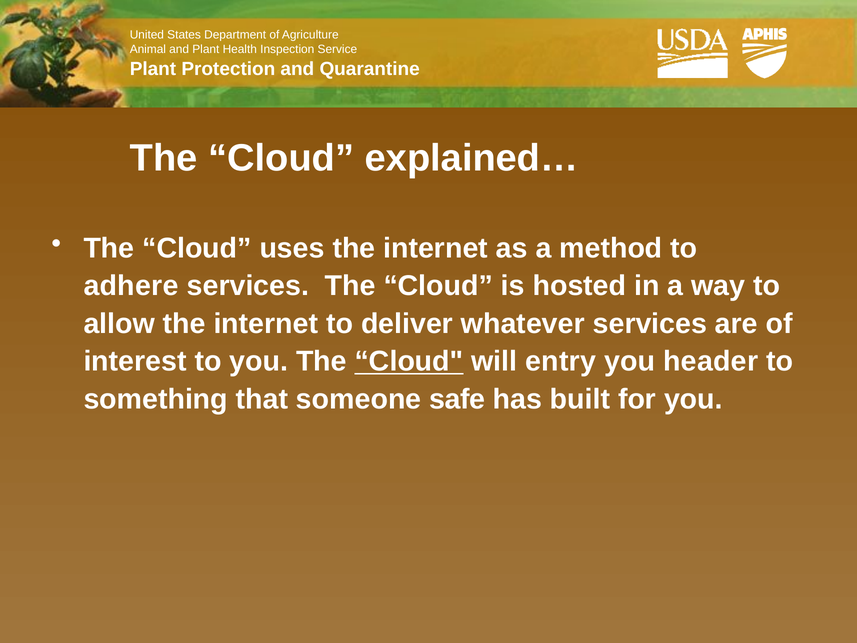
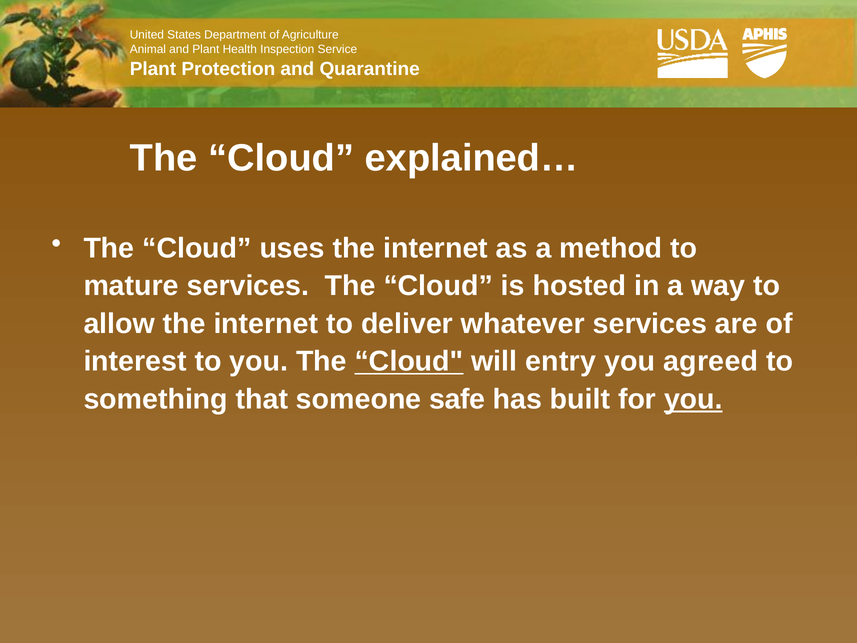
adhere: adhere -> mature
header: header -> agreed
you at (693, 399) underline: none -> present
